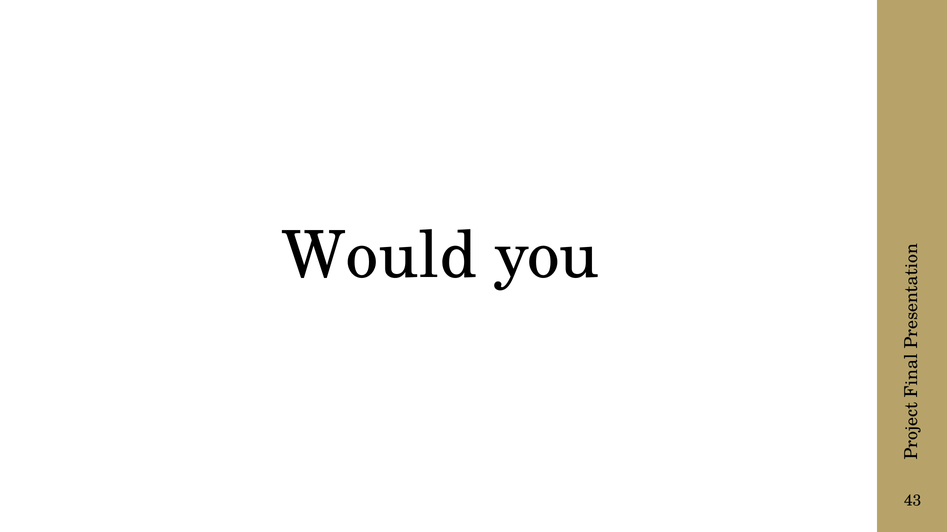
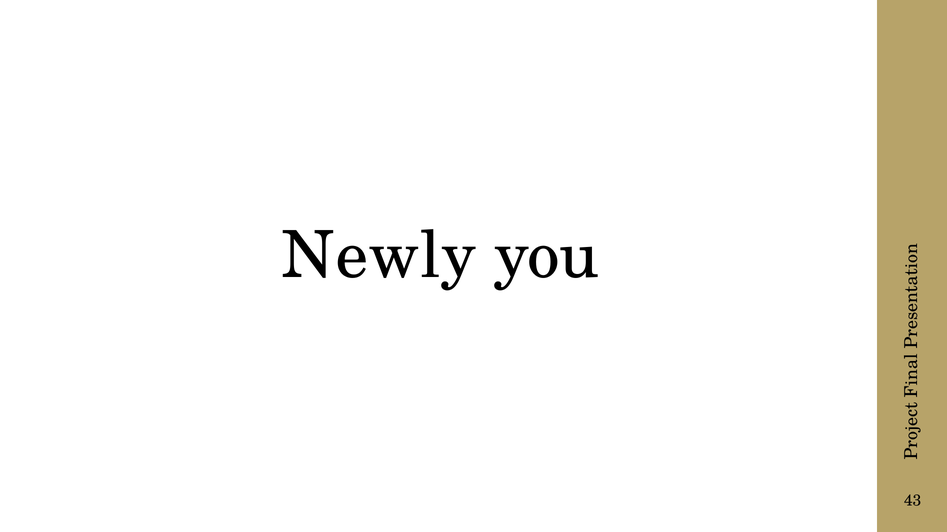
Would: Would -> Newly
